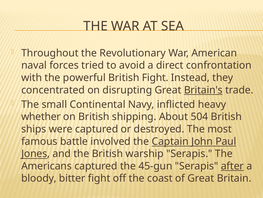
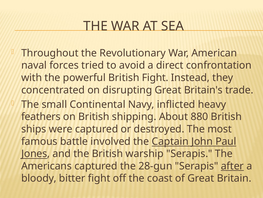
Britain's underline: present -> none
whether: whether -> feathers
504: 504 -> 880
45-gun: 45-gun -> 28-gun
